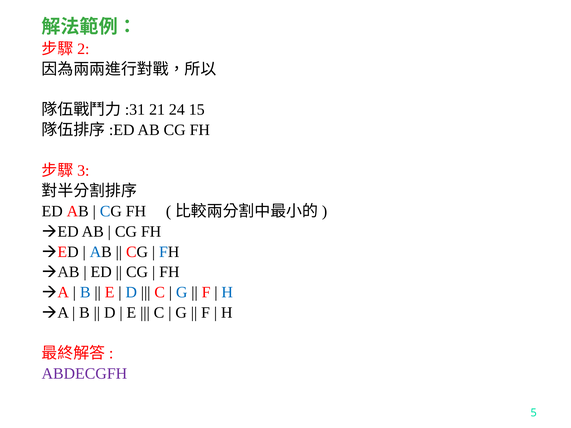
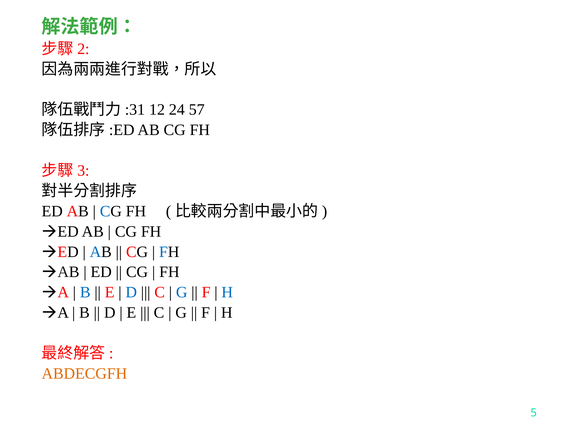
21: 21 -> 12
15: 15 -> 57
ABDECGFH colour: purple -> orange
